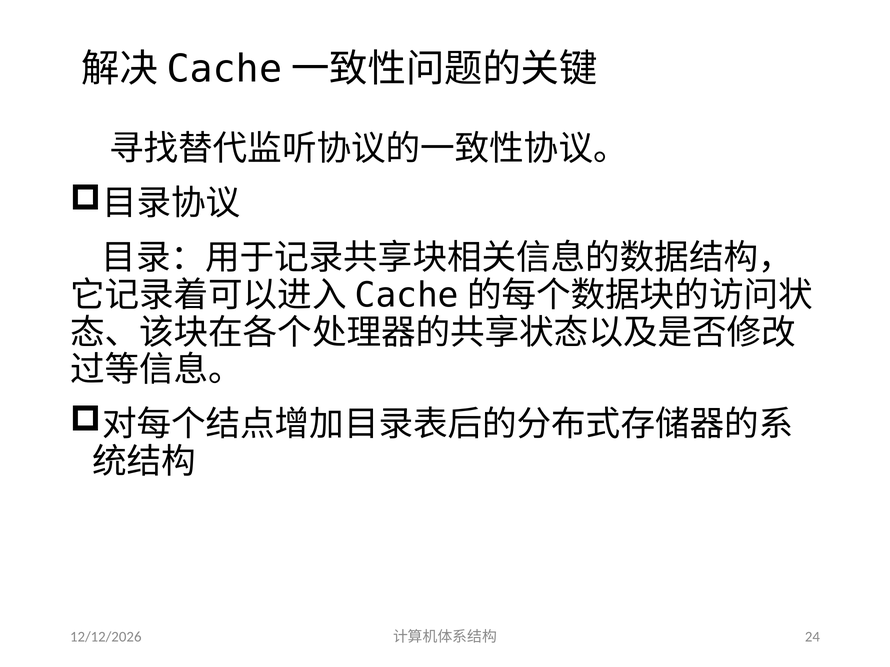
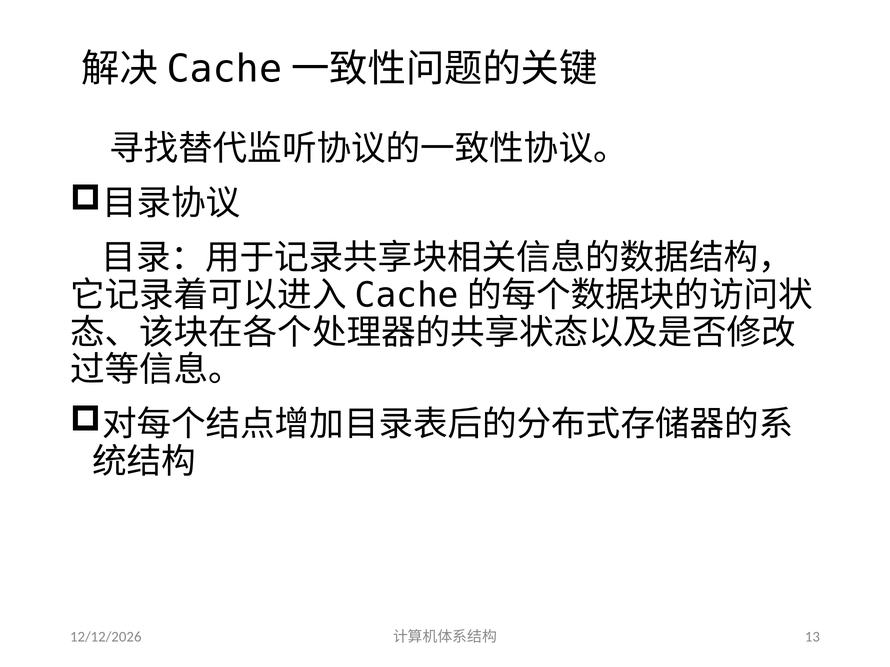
24: 24 -> 13
